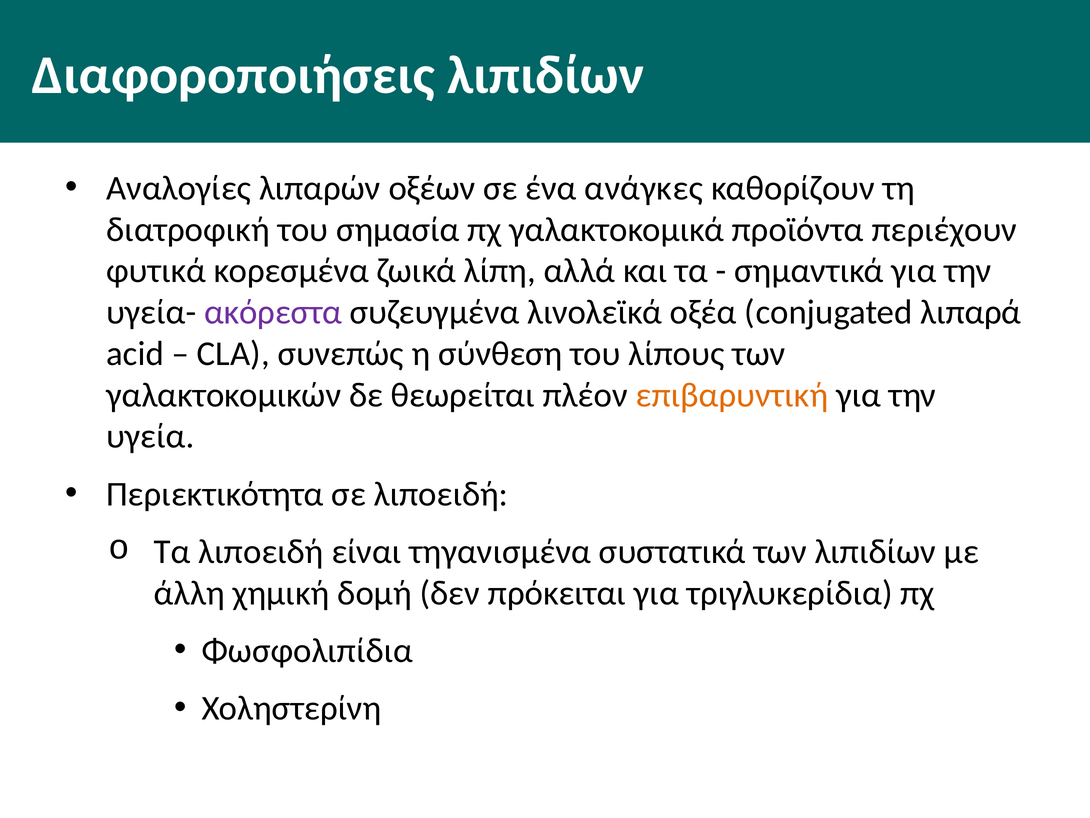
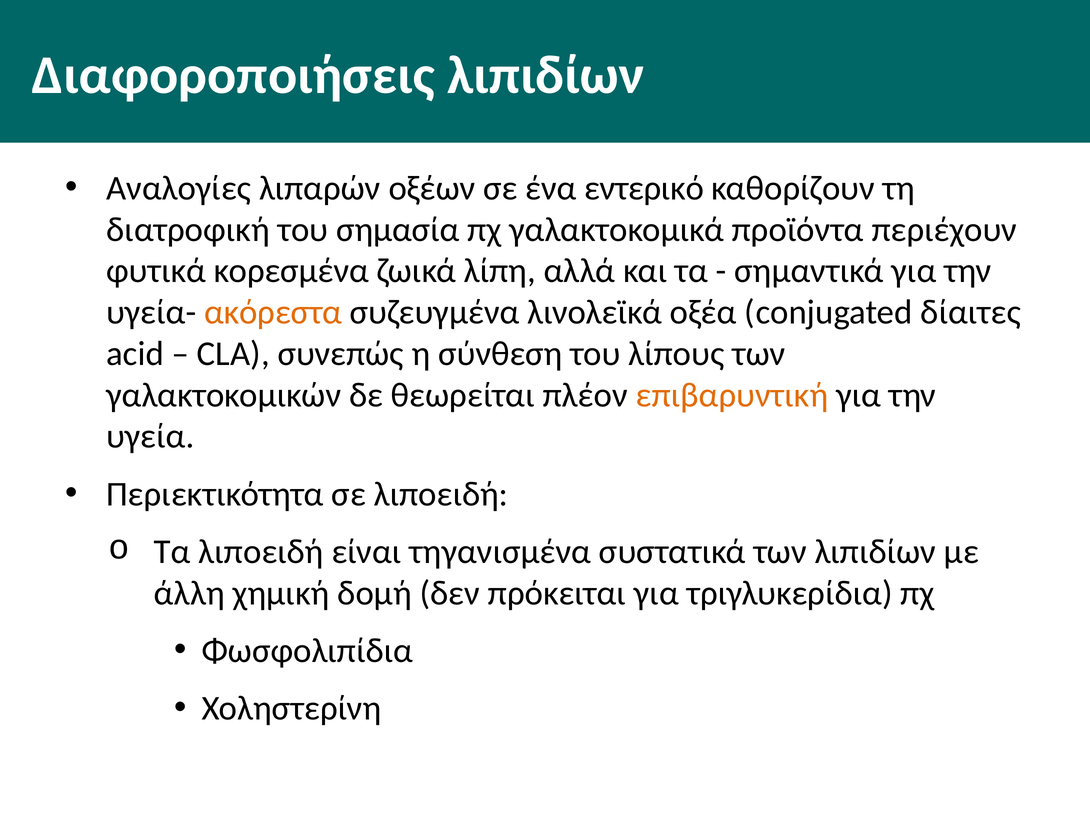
ανάγκες: ανάγκες -> εντερικό
ακόρεστα colour: purple -> orange
λιπαρά: λιπαρά -> δίαιτες
